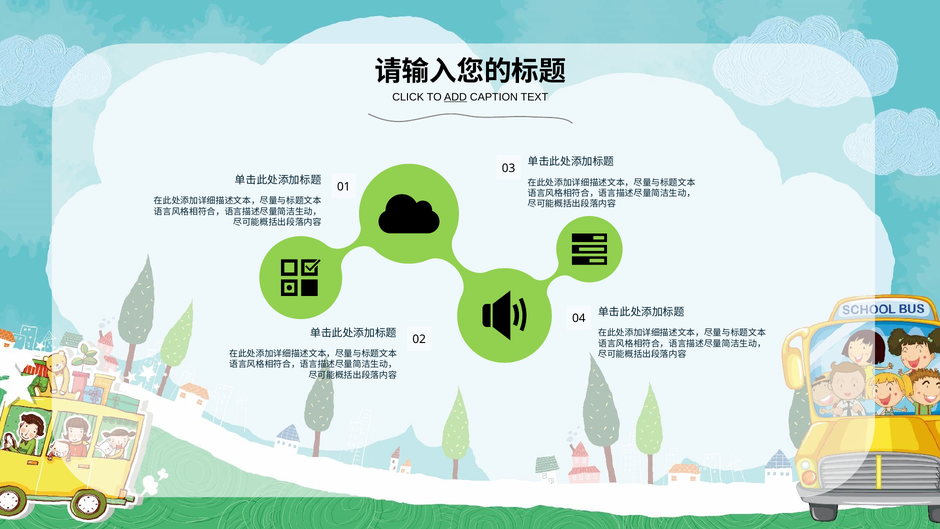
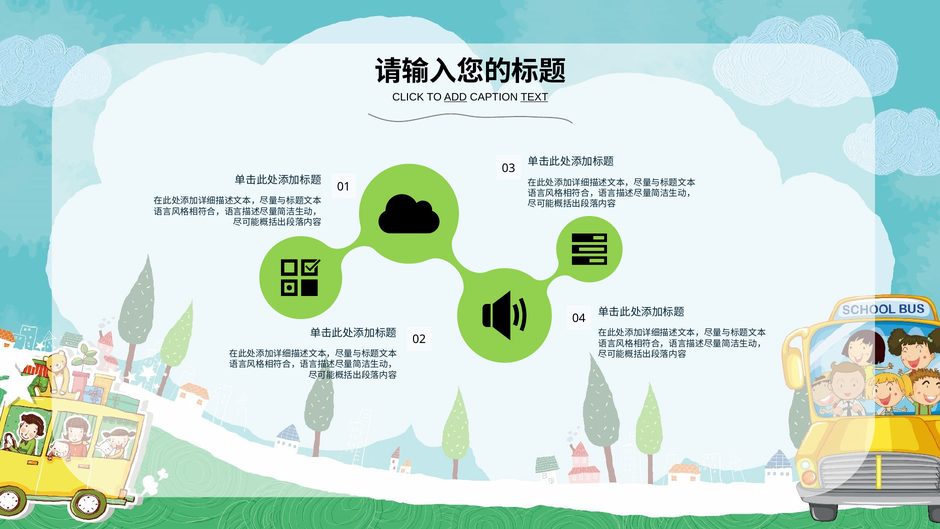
TEXT underline: none -> present
